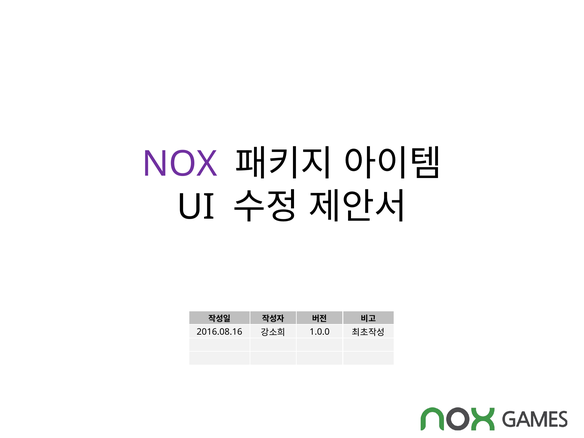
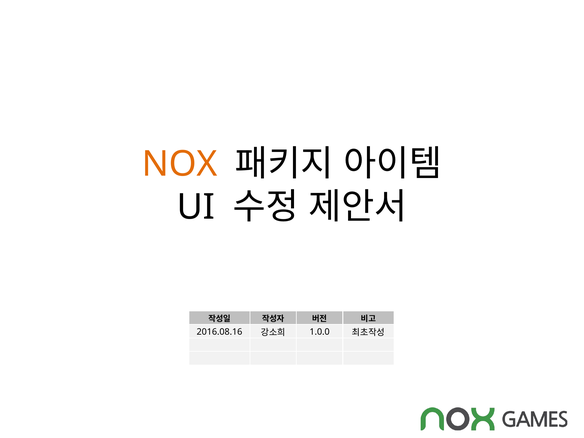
NOX colour: purple -> orange
